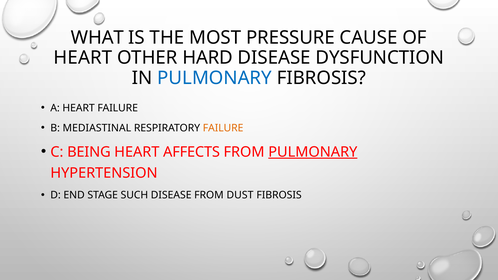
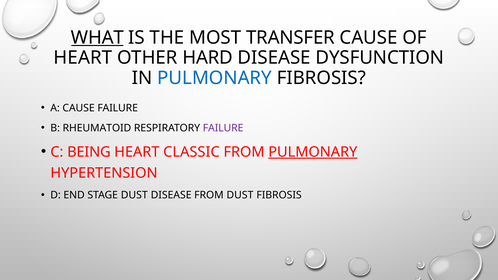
WHAT underline: none -> present
PRESSURE: PRESSURE -> TRANSFER
A HEART: HEART -> CAUSE
MEDIASTINAL: MEDIASTINAL -> RHEUMATOID
FAILURE at (223, 128) colour: orange -> purple
AFFECTS: AFFECTS -> CLASSIC
STAGE SUCH: SUCH -> DUST
